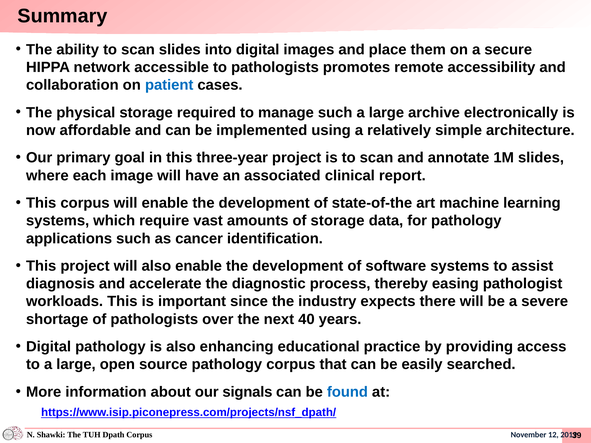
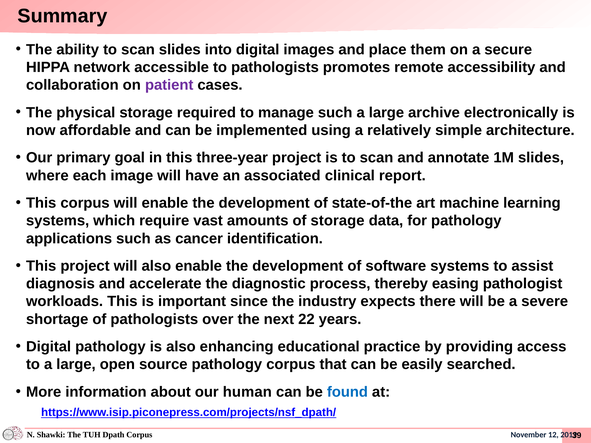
patient colour: blue -> purple
40: 40 -> 22
signals: signals -> human
